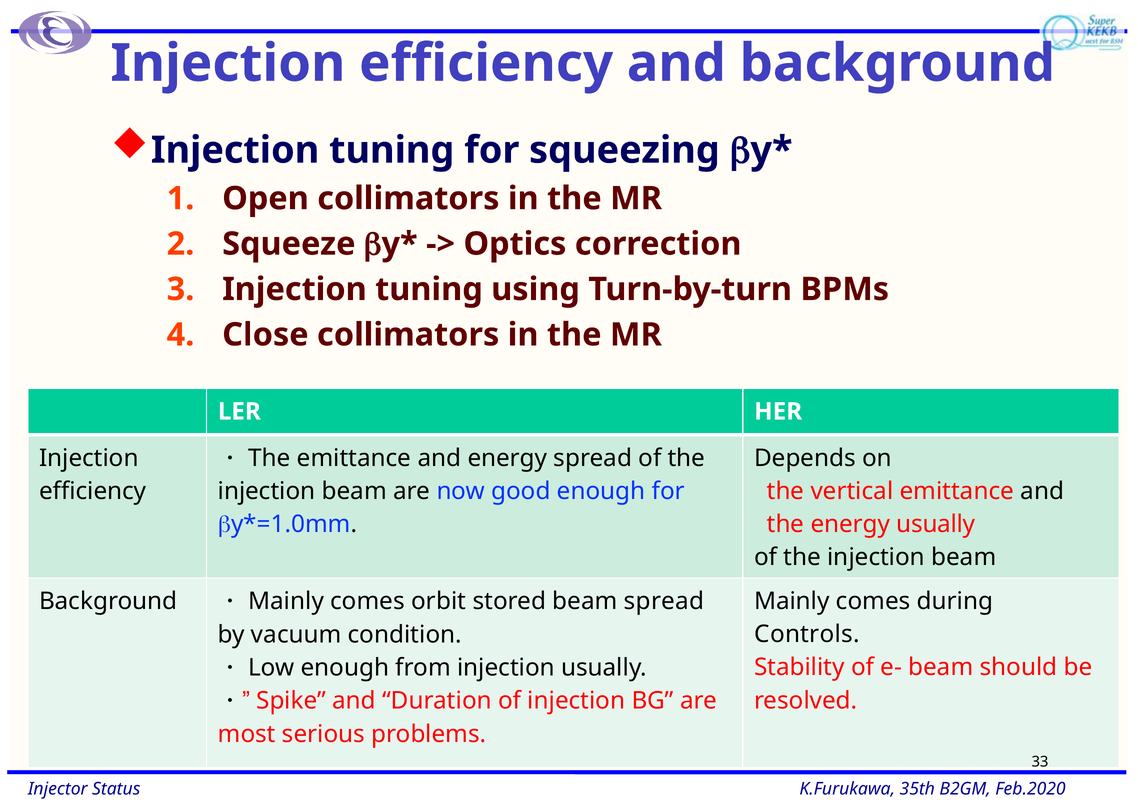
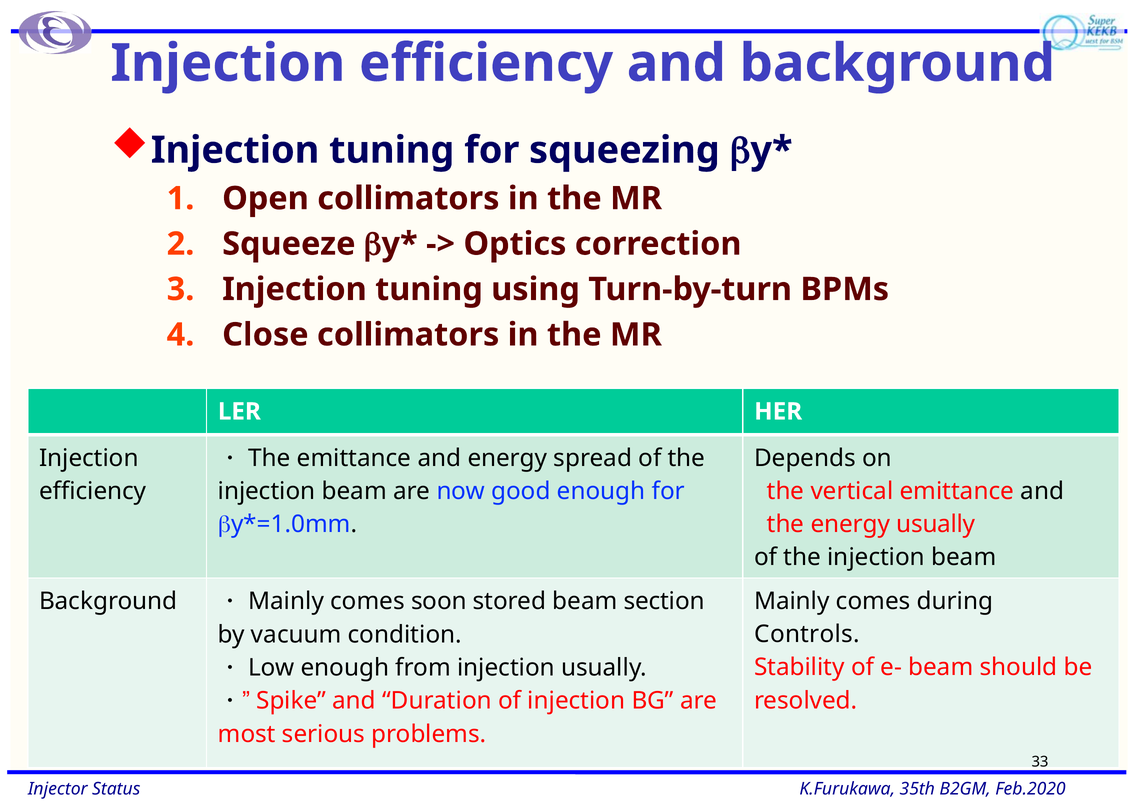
orbit: orbit -> soon
beam spread: spread -> section
